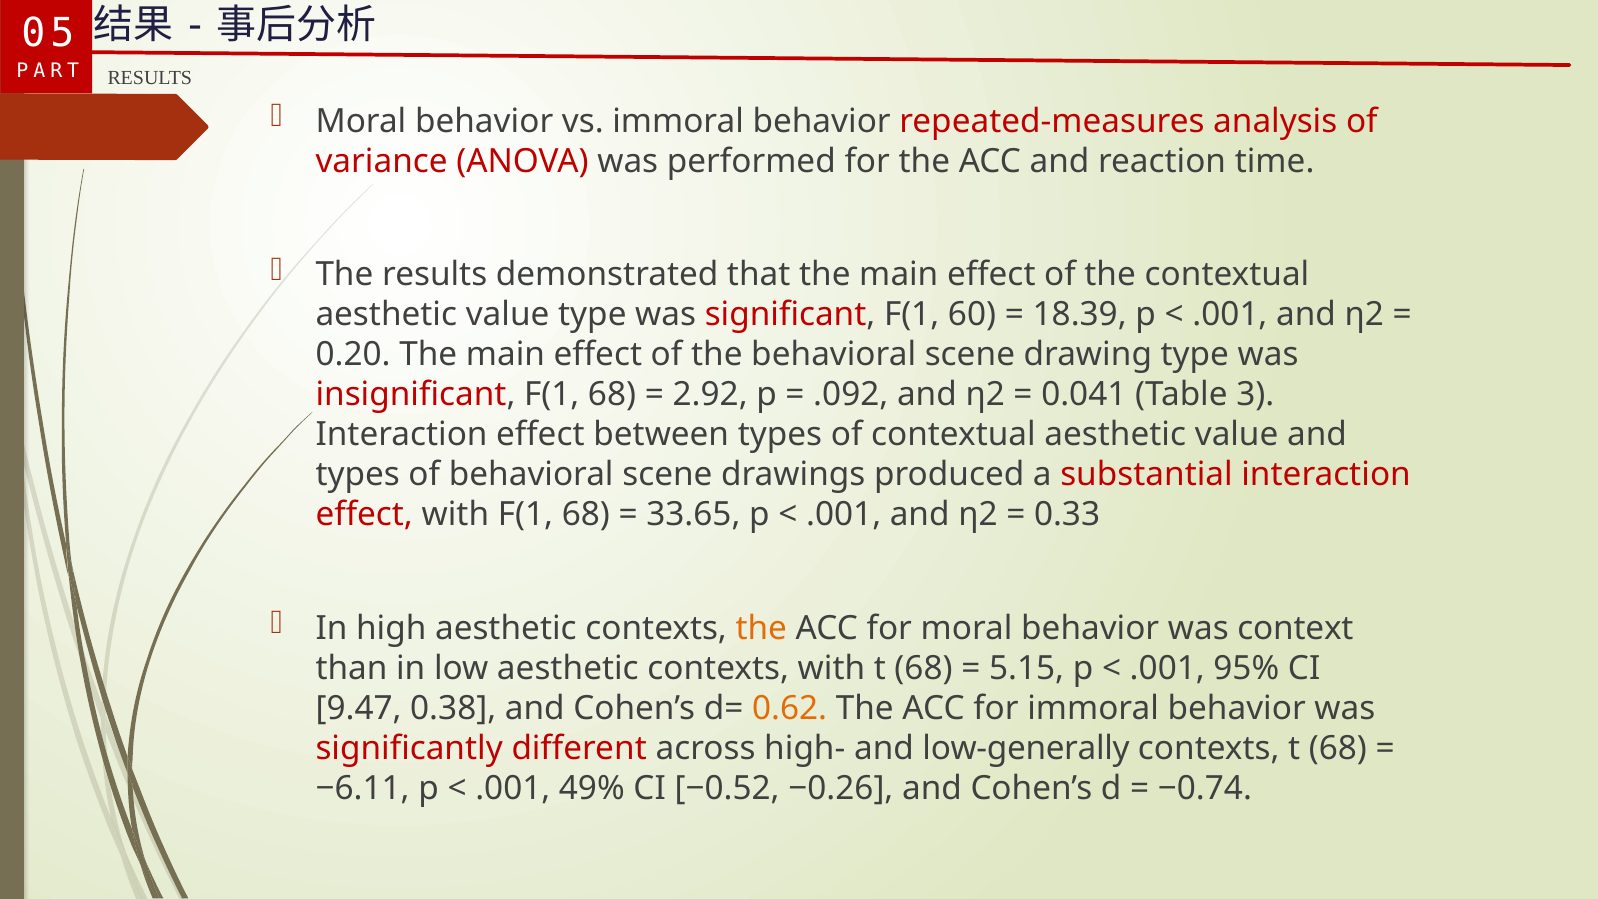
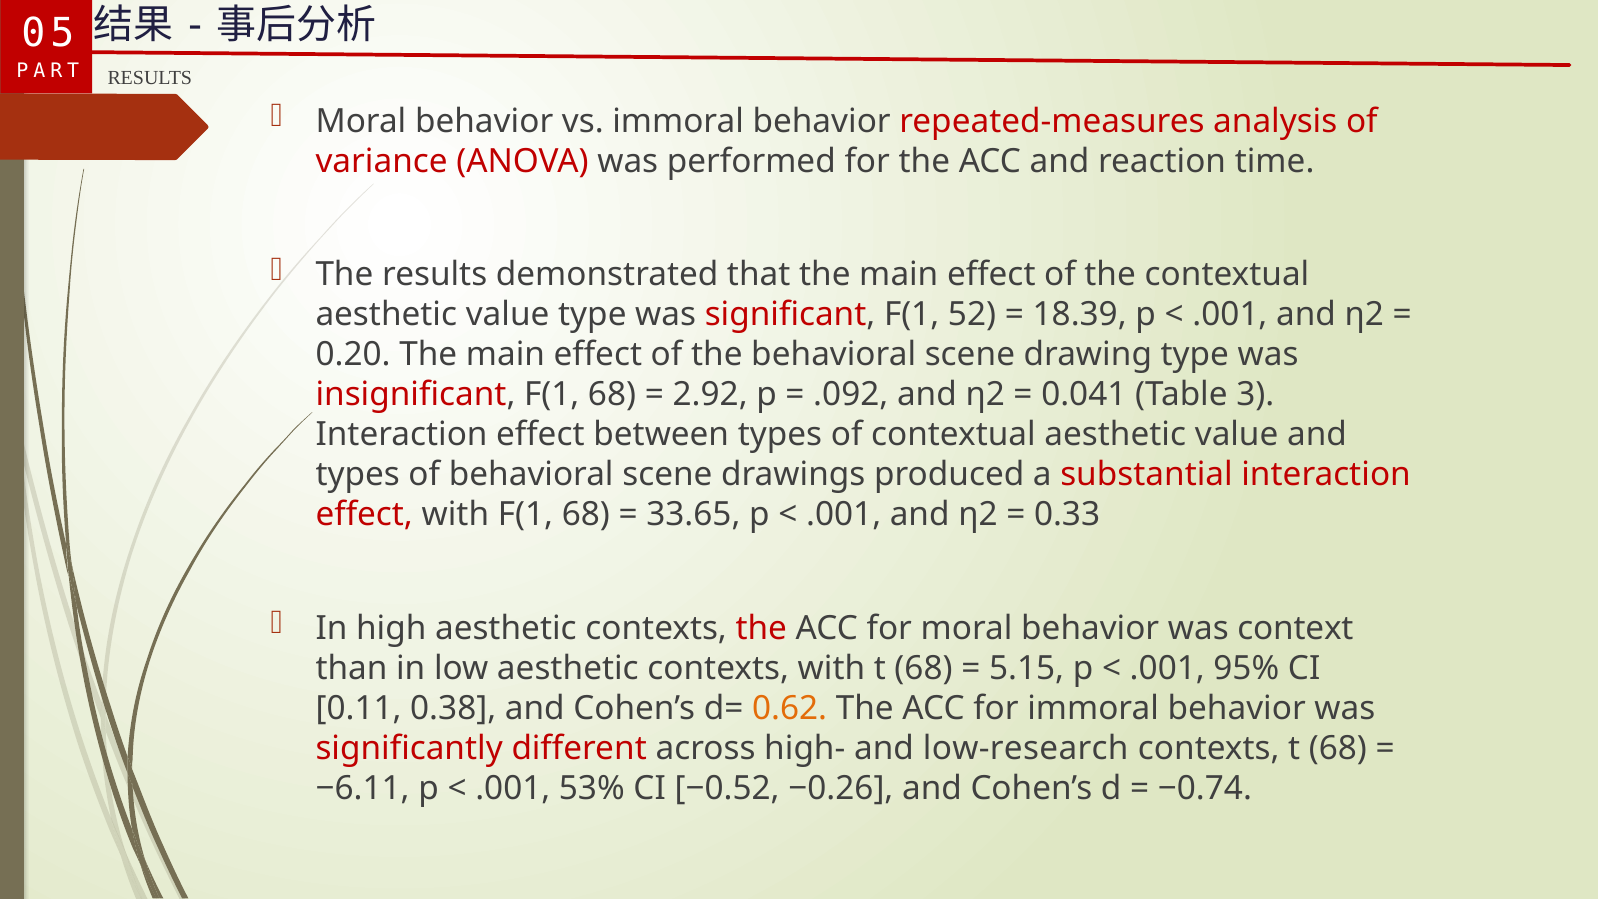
60: 60 -> 52
the at (761, 628) colour: orange -> red
9.47: 9.47 -> 0.11
low-generally: low-generally -> low-research
49%: 49% -> 53%
